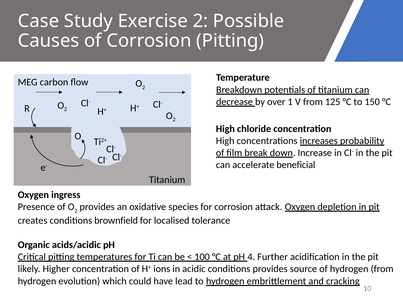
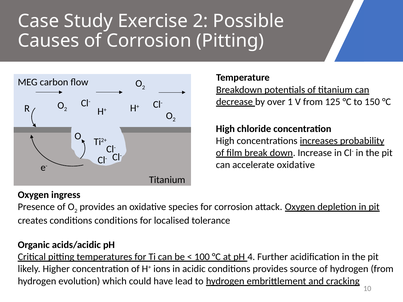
accelerate beneficial: beneficial -> oxidative
conditions brownfield: brownfield -> conditions
